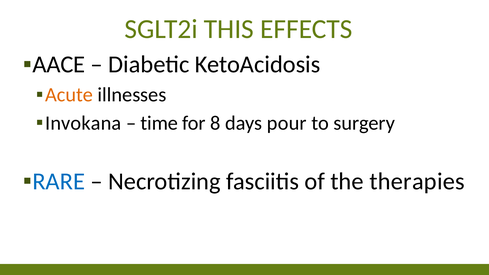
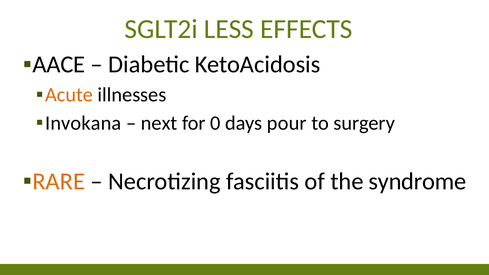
THIS: THIS -> LESS
time: time -> next
8: 8 -> 0
RARE colour: blue -> orange
therapies: therapies -> syndrome
